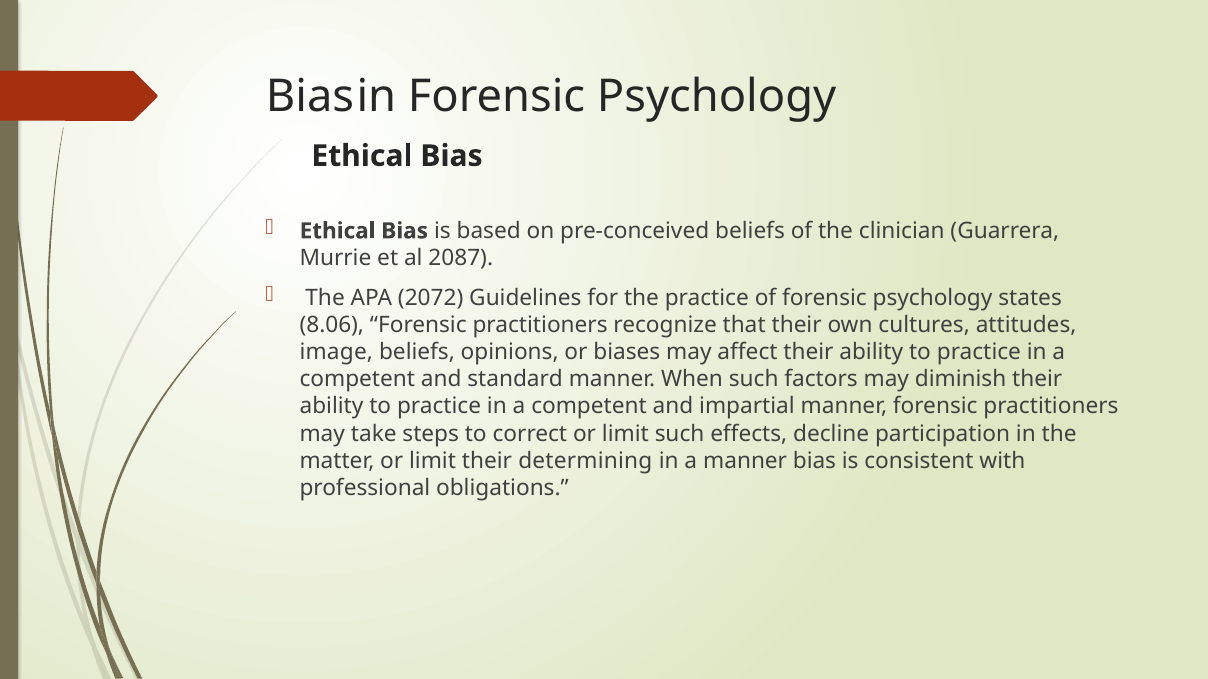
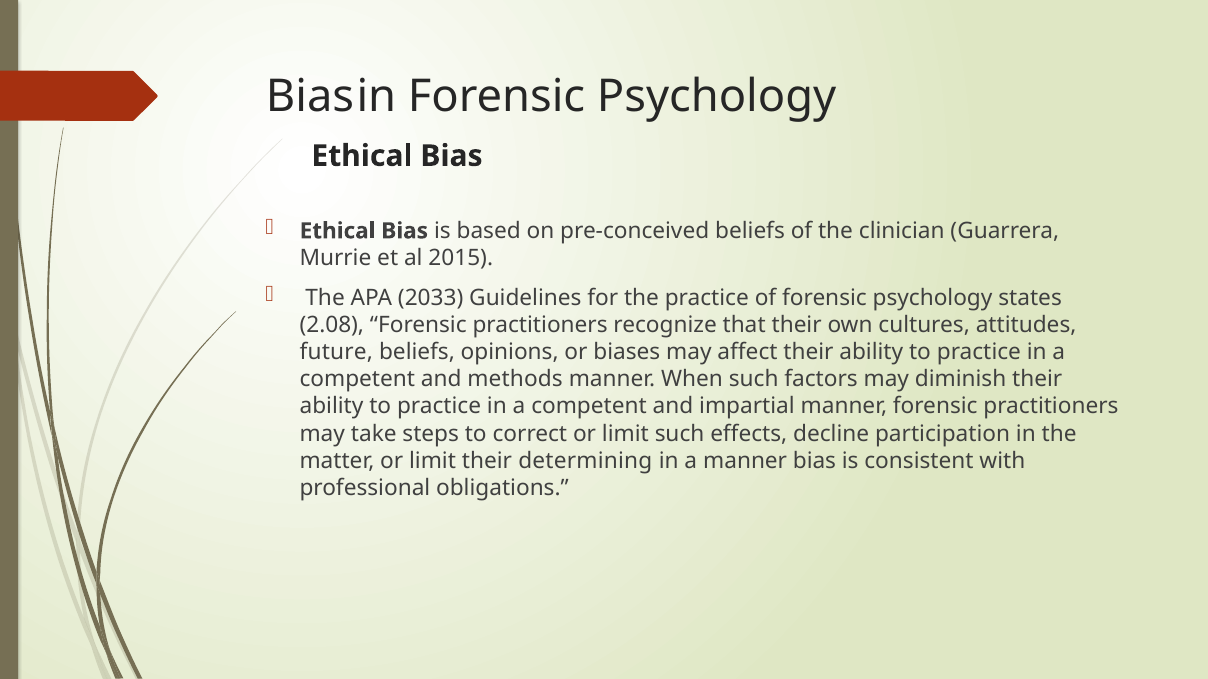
2087: 2087 -> 2015
2072: 2072 -> 2033
8.06: 8.06 -> 2.08
image: image -> future
standard: standard -> methods
